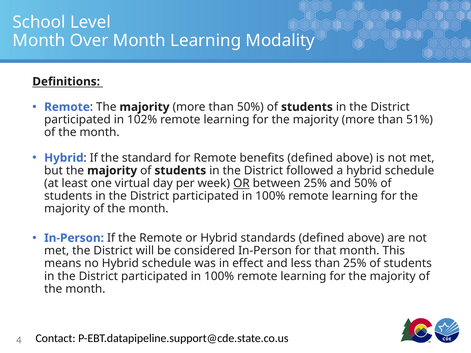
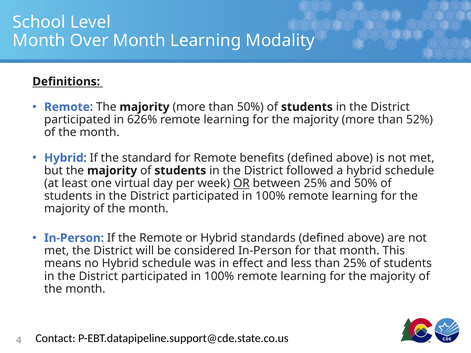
102%: 102% -> 626%
51%: 51% -> 52%
